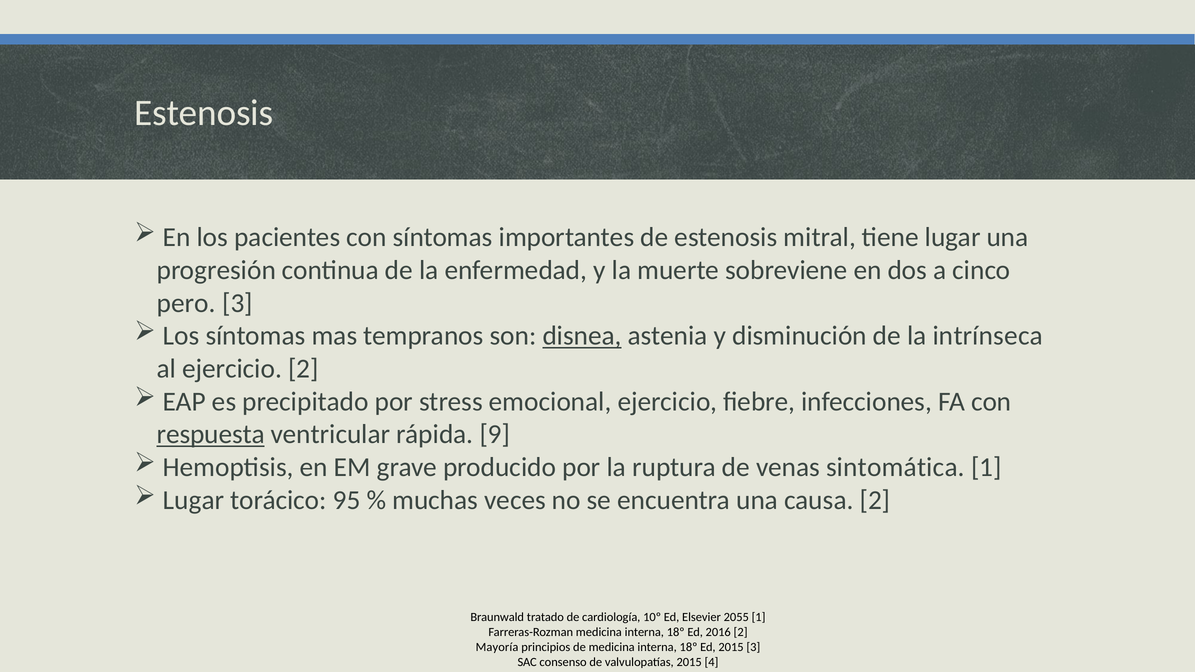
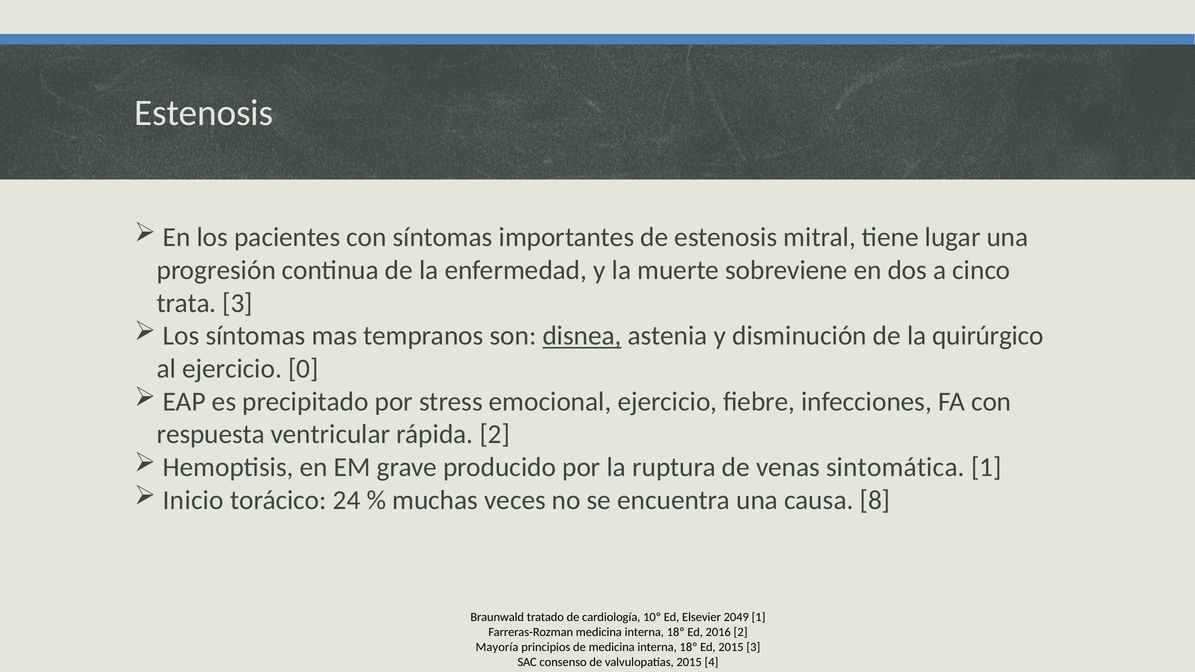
pero: pero -> trata
intrínseca: intrínseca -> quirúrgico
ejercicio 2: 2 -> 0
respuesta underline: present -> none
rápida 9: 9 -> 2
Lugar at (194, 500): Lugar -> Inicio
95: 95 -> 24
causa 2: 2 -> 8
2055: 2055 -> 2049
